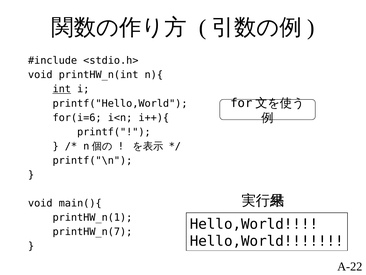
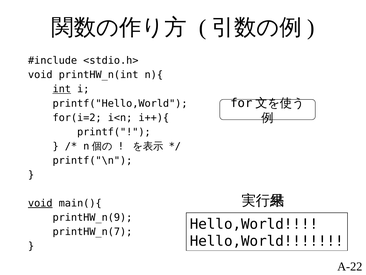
for(i=6: for(i=6 -> for(i=2
void at (40, 203) underline: none -> present
printHW_n(1: printHW_n(1 -> printHW_n(9
